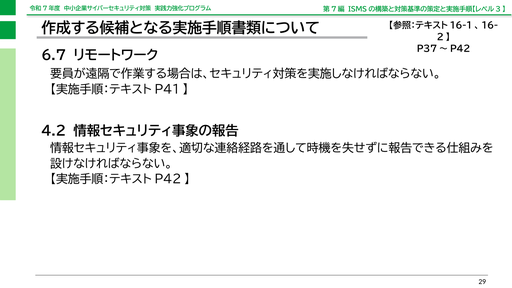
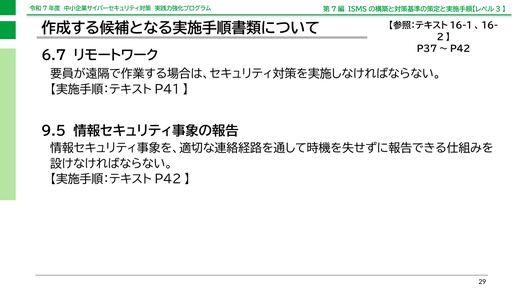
4.2: 4.2 -> 9.5
